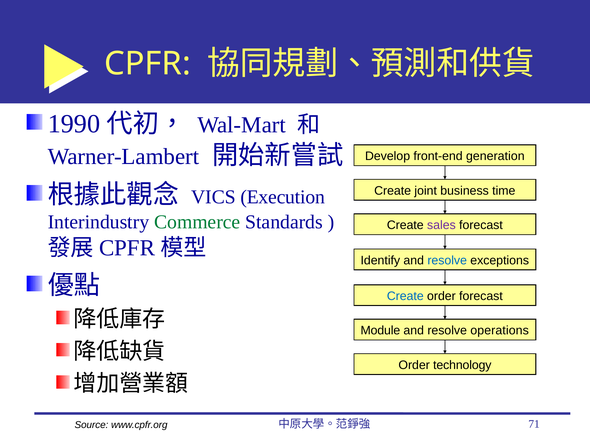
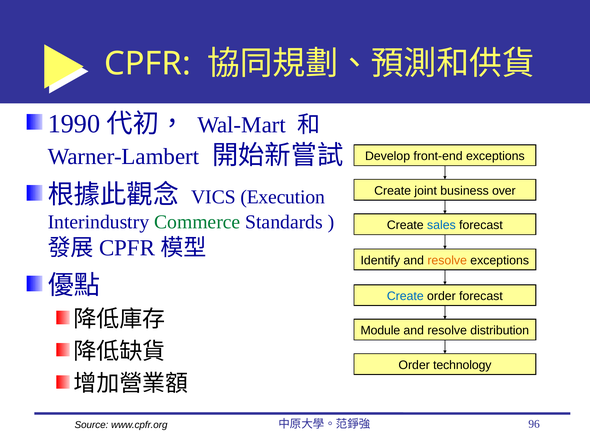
front-end generation: generation -> exceptions
time: time -> over
sales colour: purple -> blue
resolve at (447, 260) colour: blue -> orange
operations: operations -> distribution
71: 71 -> 96
